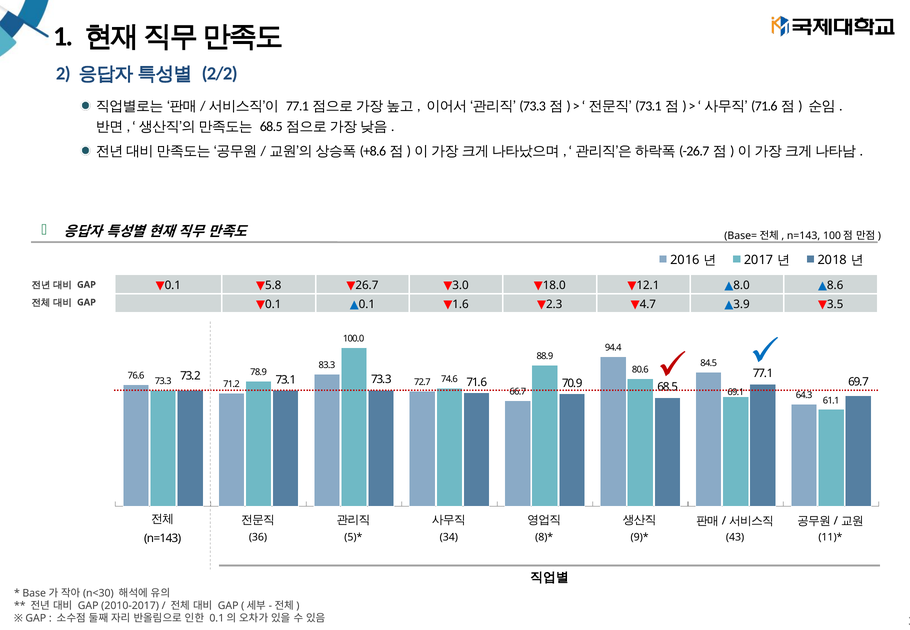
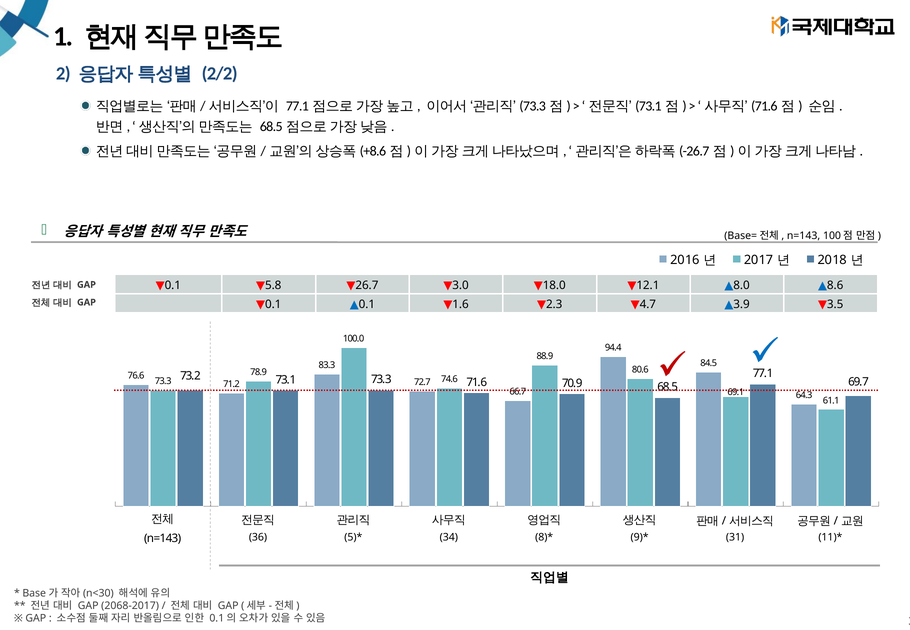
43: 43 -> 31
2010-2017: 2010-2017 -> 2068-2017
